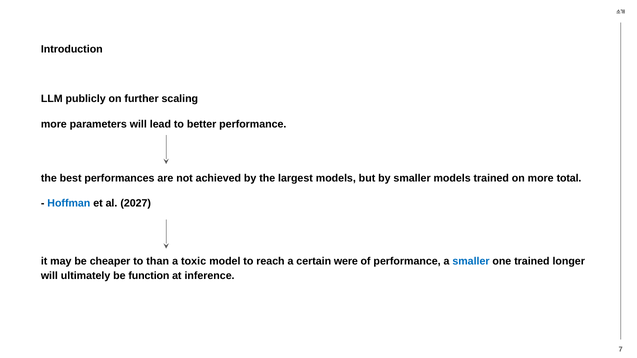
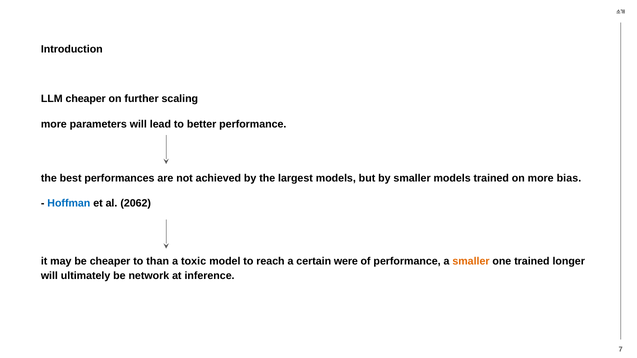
LLM publicly: publicly -> cheaper
total: total -> bias
2027: 2027 -> 2062
smaller at (471, 261) colour: blue -> orange
function: function -> network
